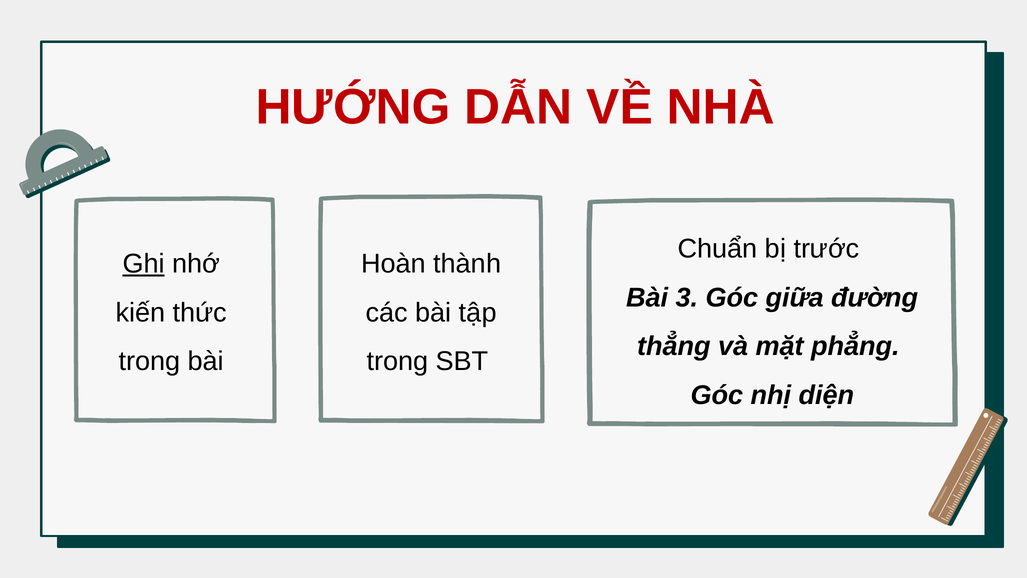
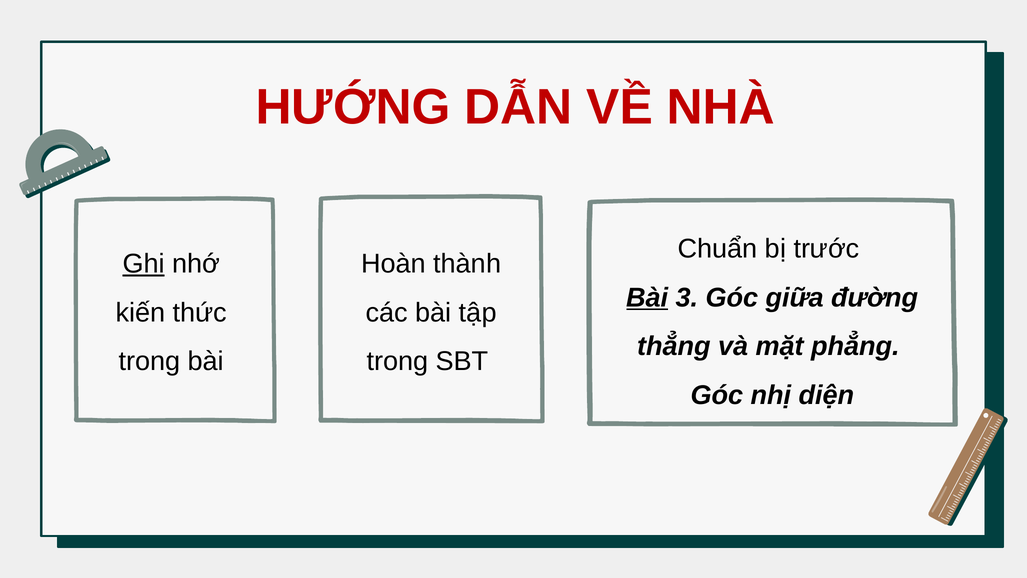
Bài at (647, 298) underline: none -> present
